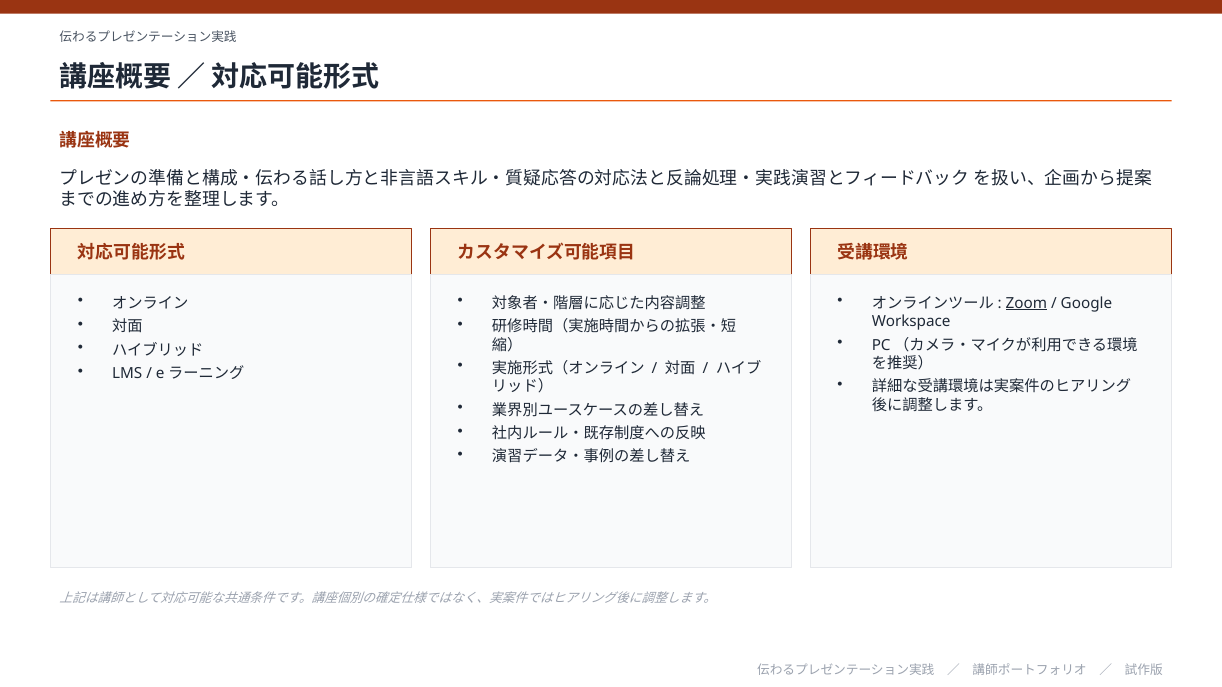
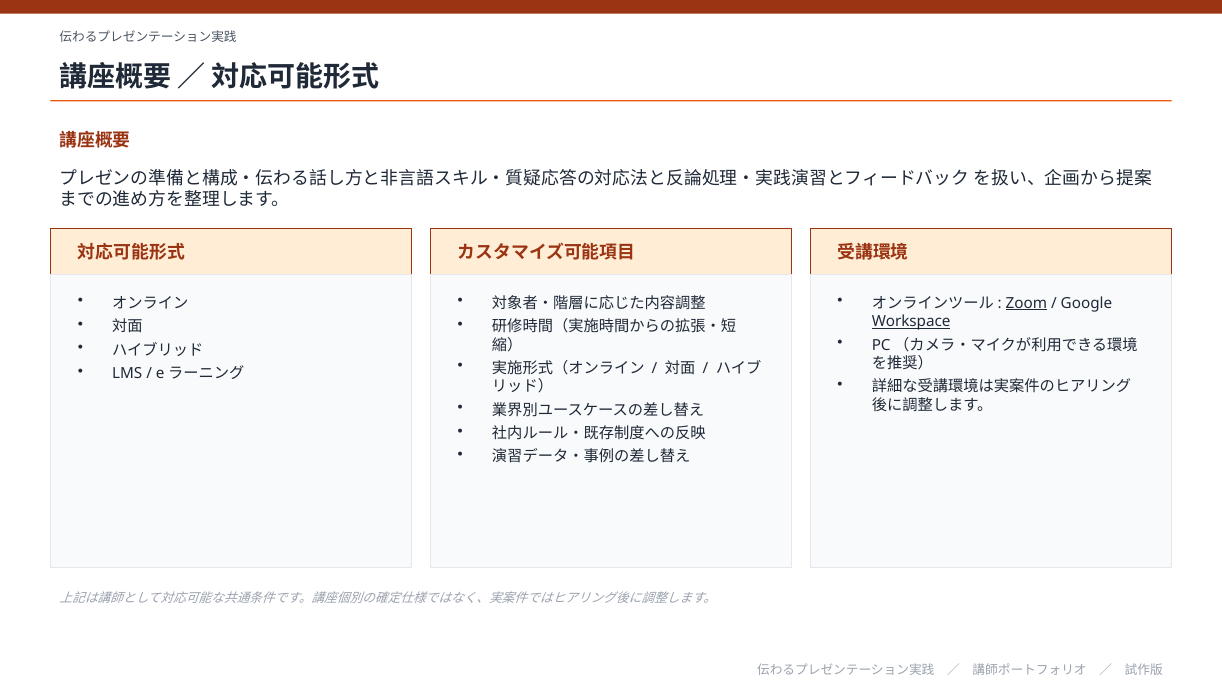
Workspace underline: none -> present
